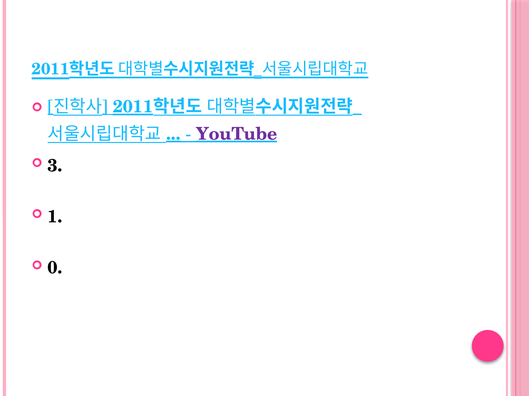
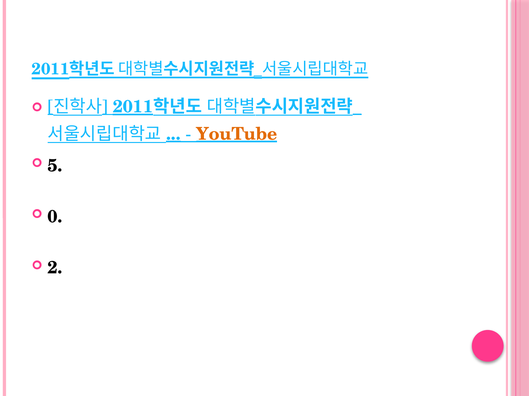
YouTube colour: purple -> orange
3: 3 -> 5
1: 1 -> 0
0: 0 -> 2
